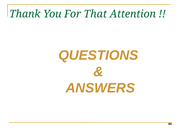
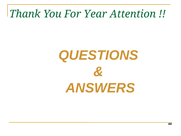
That: That -> Year
